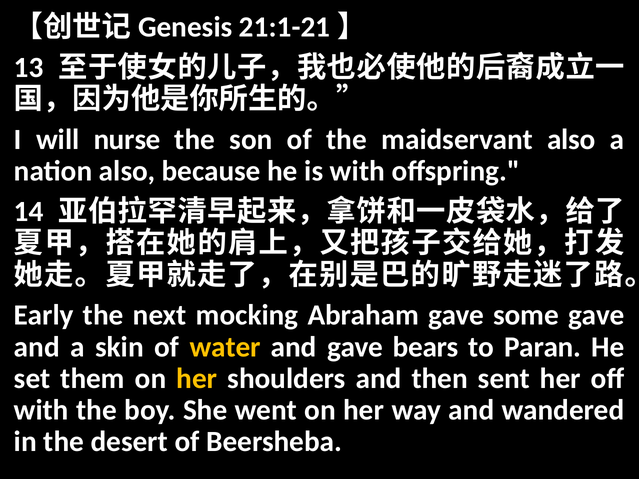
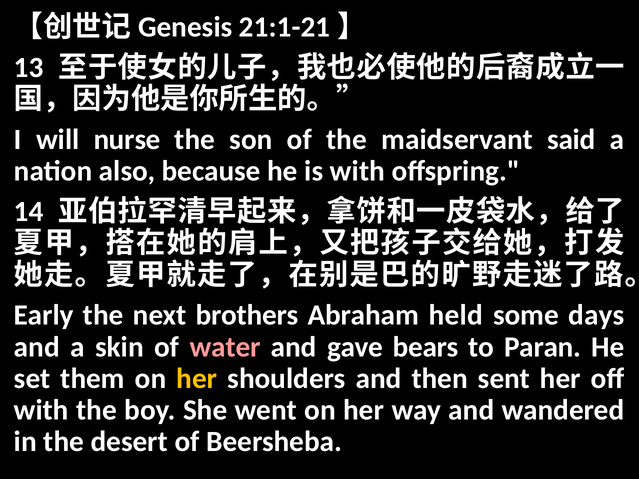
maidservant also: also -> said
mocking: mocking -> brothers
Abraham gave: gave -> held
some gave: gave -> days
water colour: yellow -> pink
